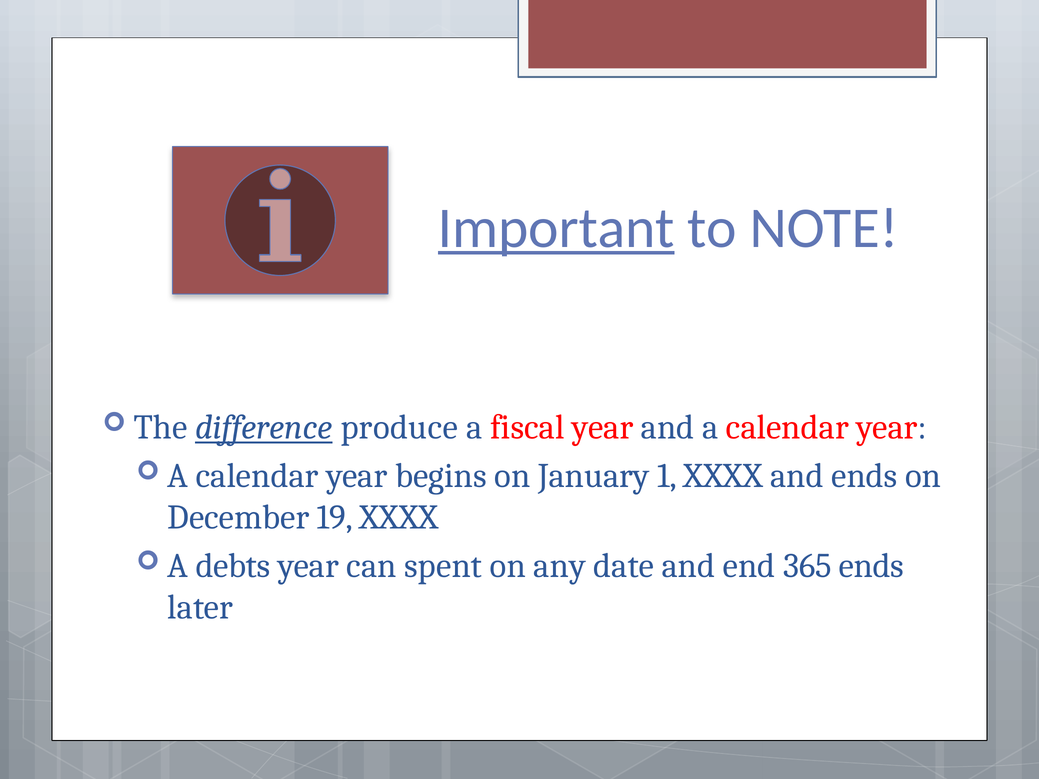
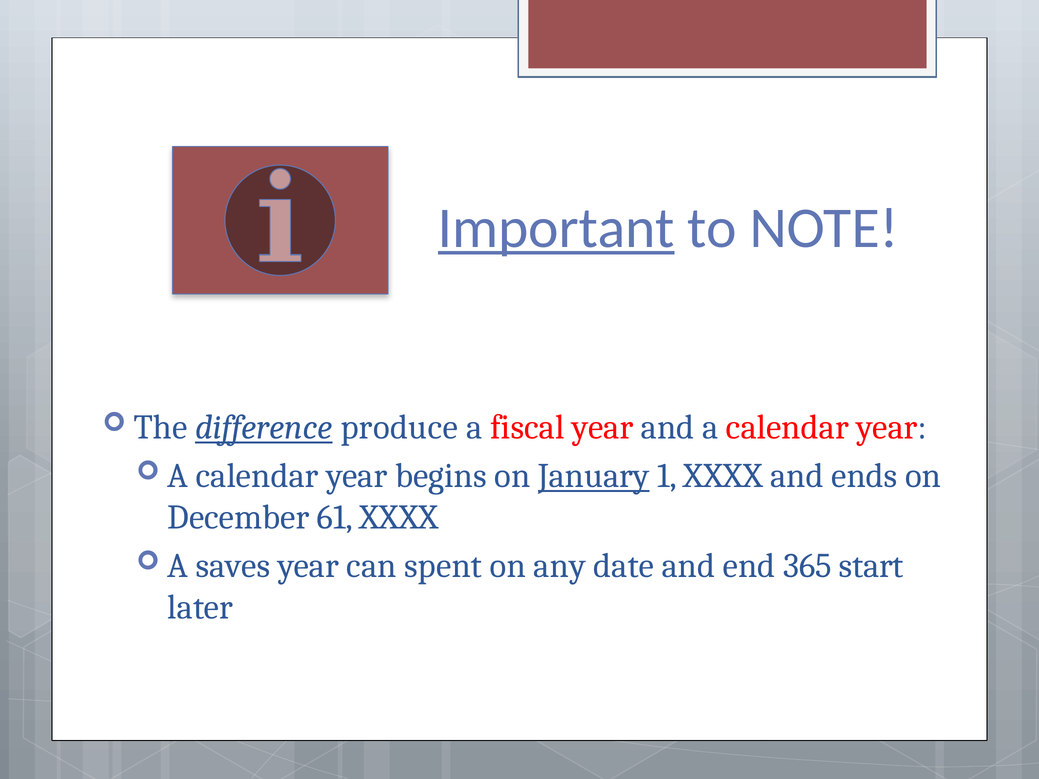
January underline: none -> present
19: 19 -> 61
debts: debts -> saves
365 ends: ends -> start
